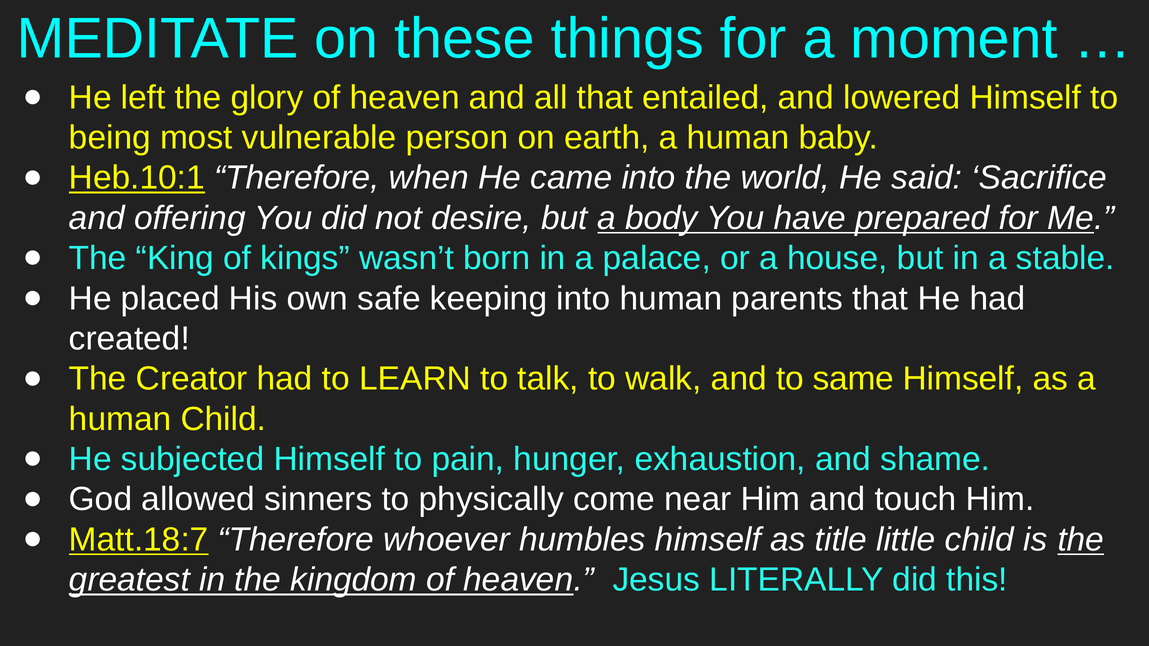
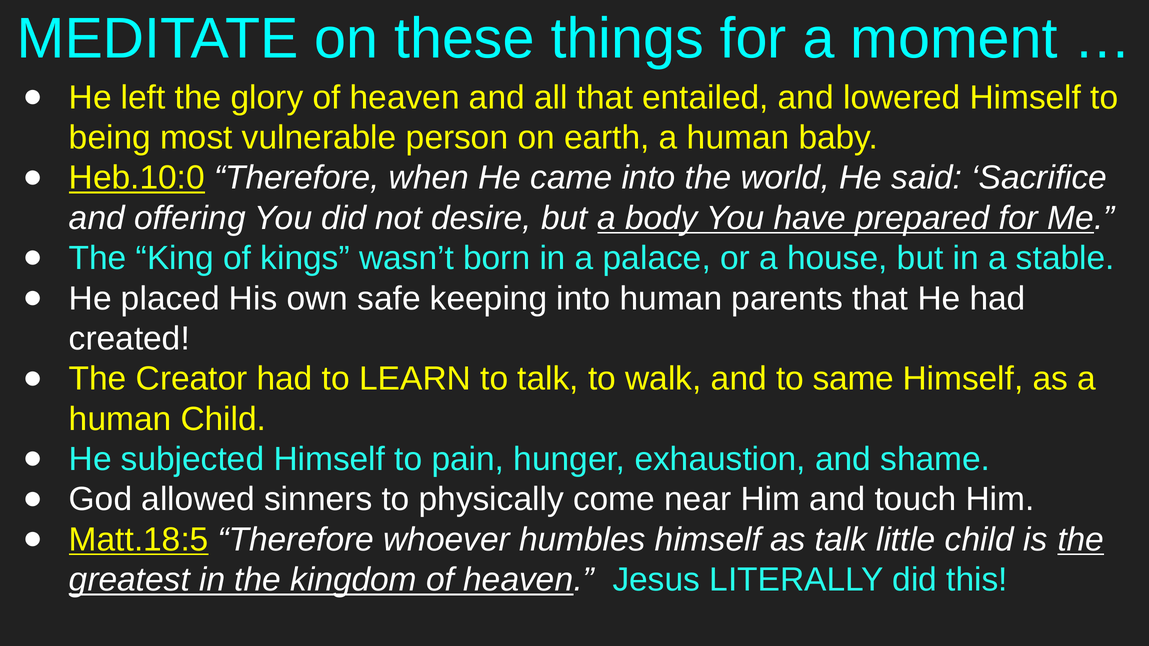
Heb.10:1: Heb.10:1 -> Heb.10:0
Matt.18:7: Matt.18:7 -> Matt.18:5
as title: title -> talk
